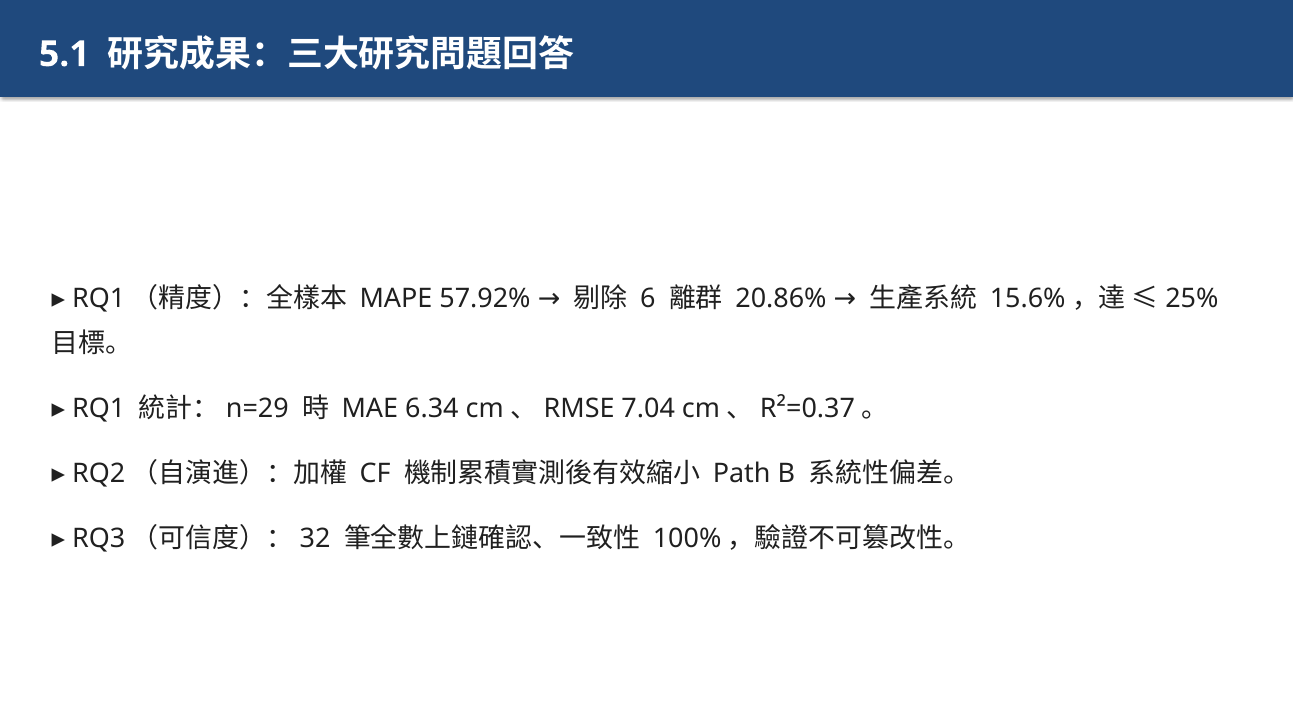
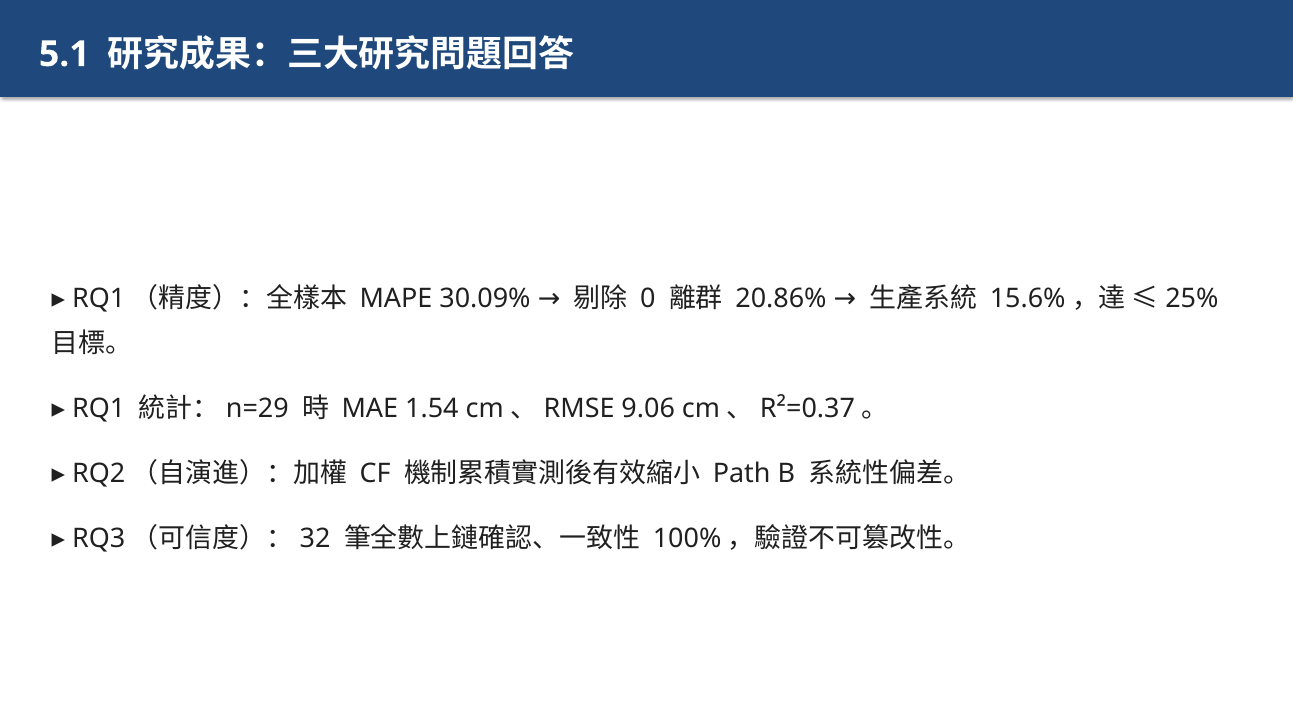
57.92%: 57.92% -> 30.09%
6: 6 -> 0
6.34: 6.34 -> 1.54
7.04: 7.04 -> 9.06
